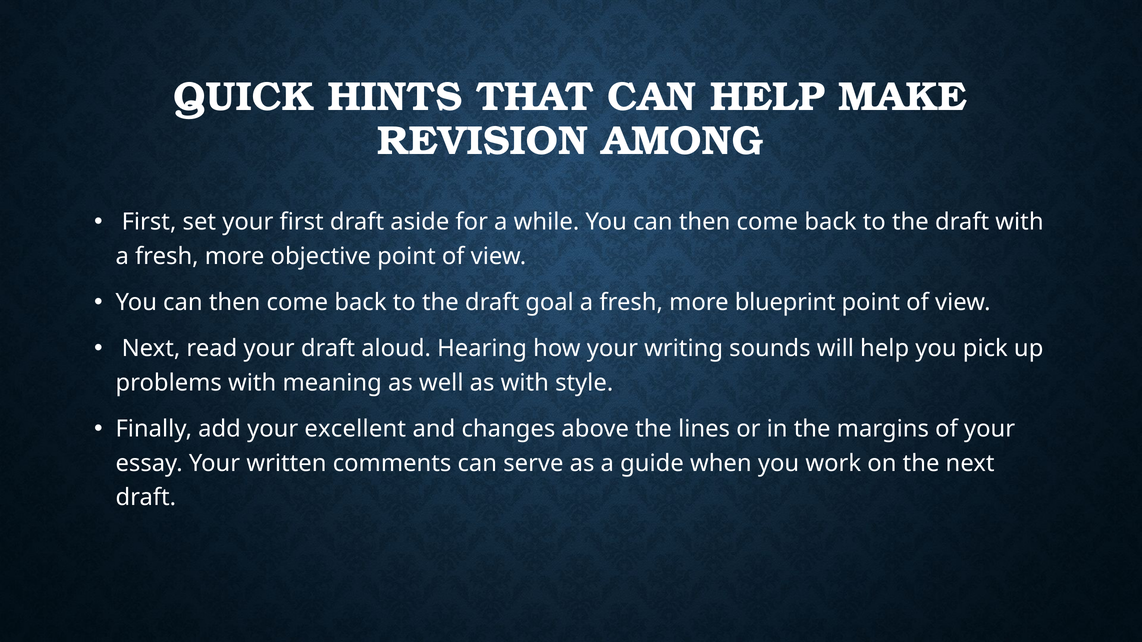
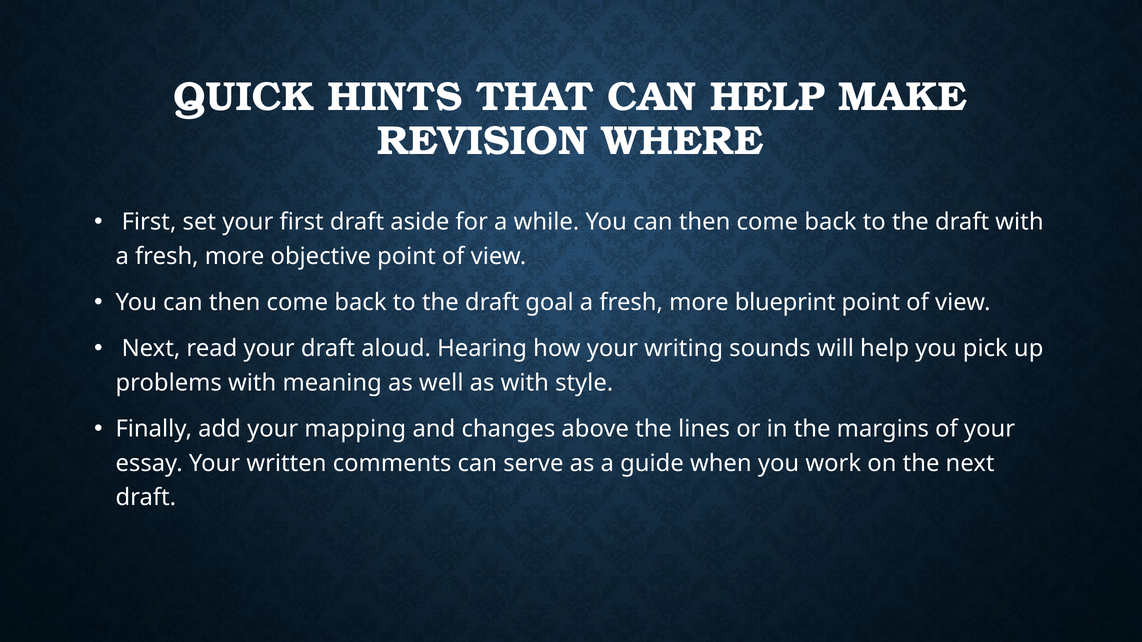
AMONG: AMONG -> WHERE
excellent: excellent -> mapping
